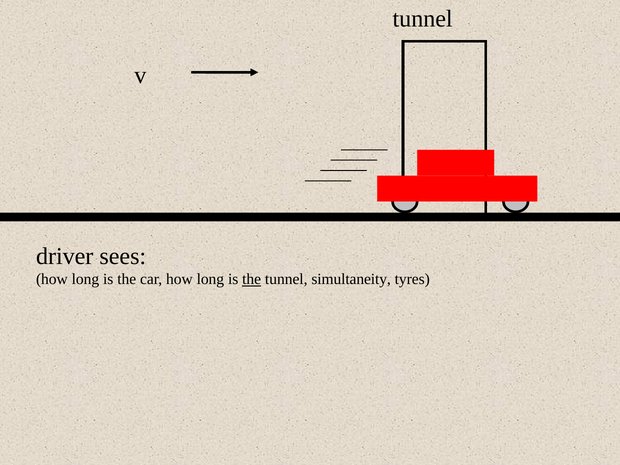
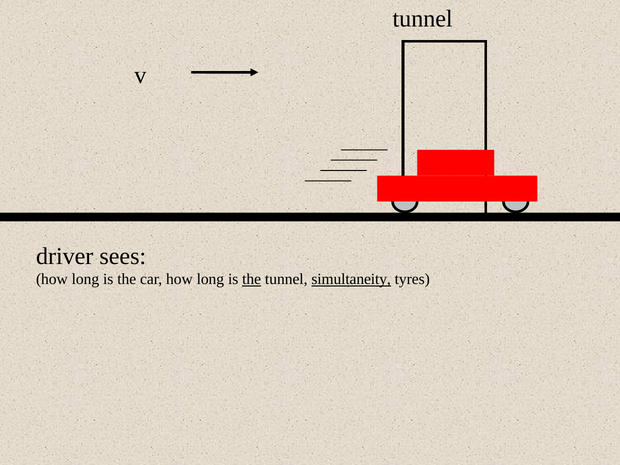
simultaneity underline: none -> present
